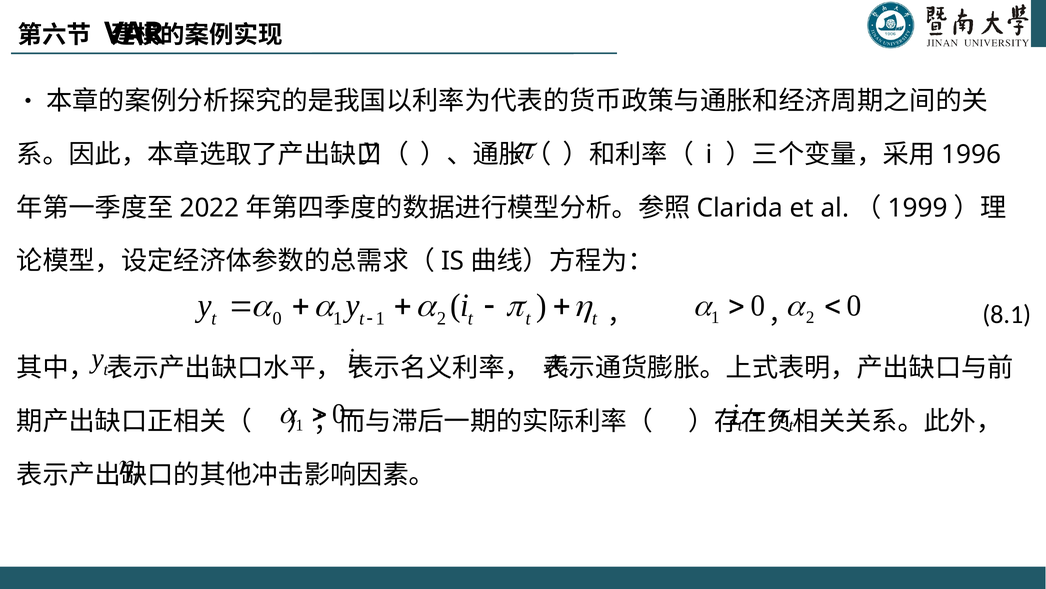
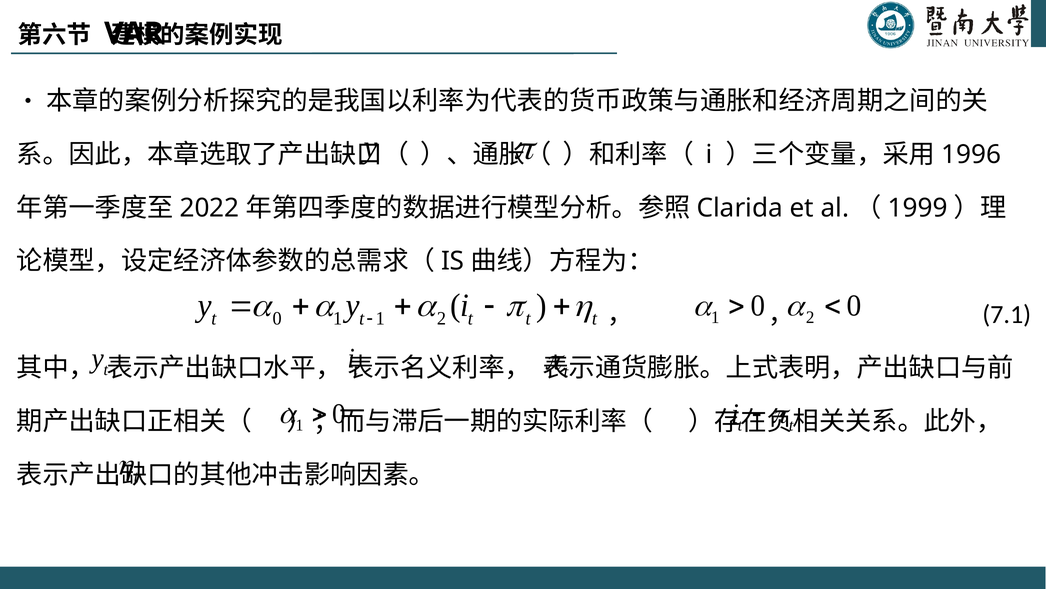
8.1: 8.1 -> 7.1
